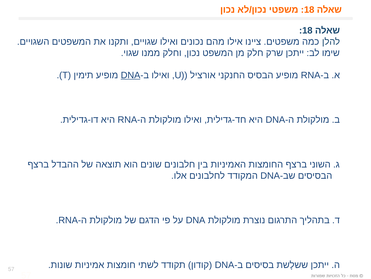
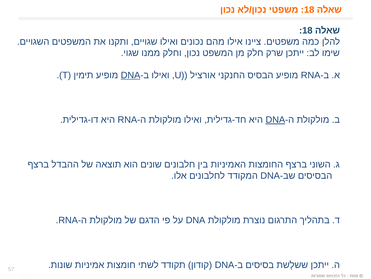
DNA at (275, 120) underline: none -> present
